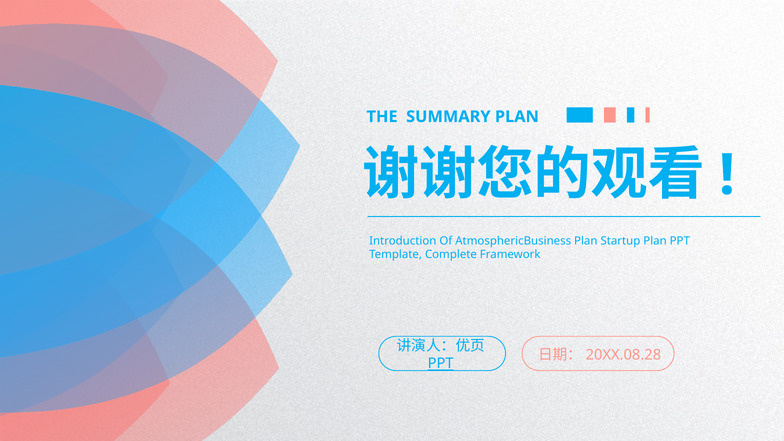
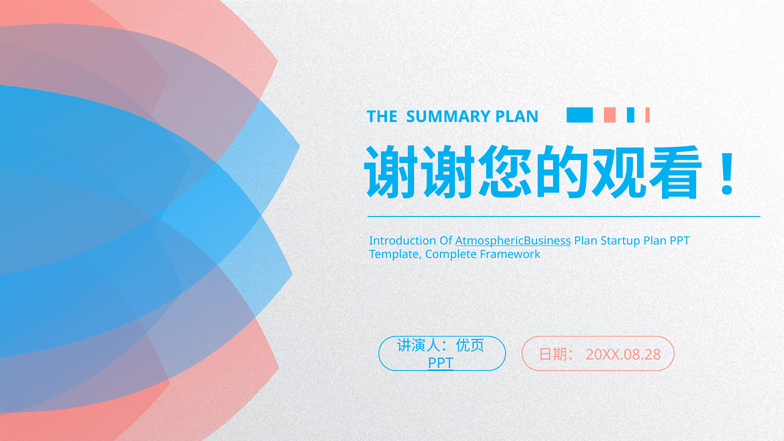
AtmosphericBusiness underline: none -> present
